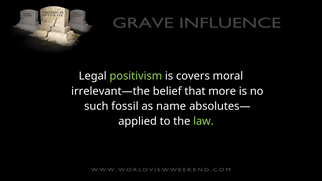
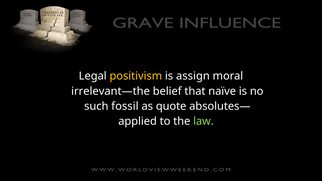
positivism colour: light green -> yellow
covers: covers -> assign
more: more -> naïve
name: name -> quote
